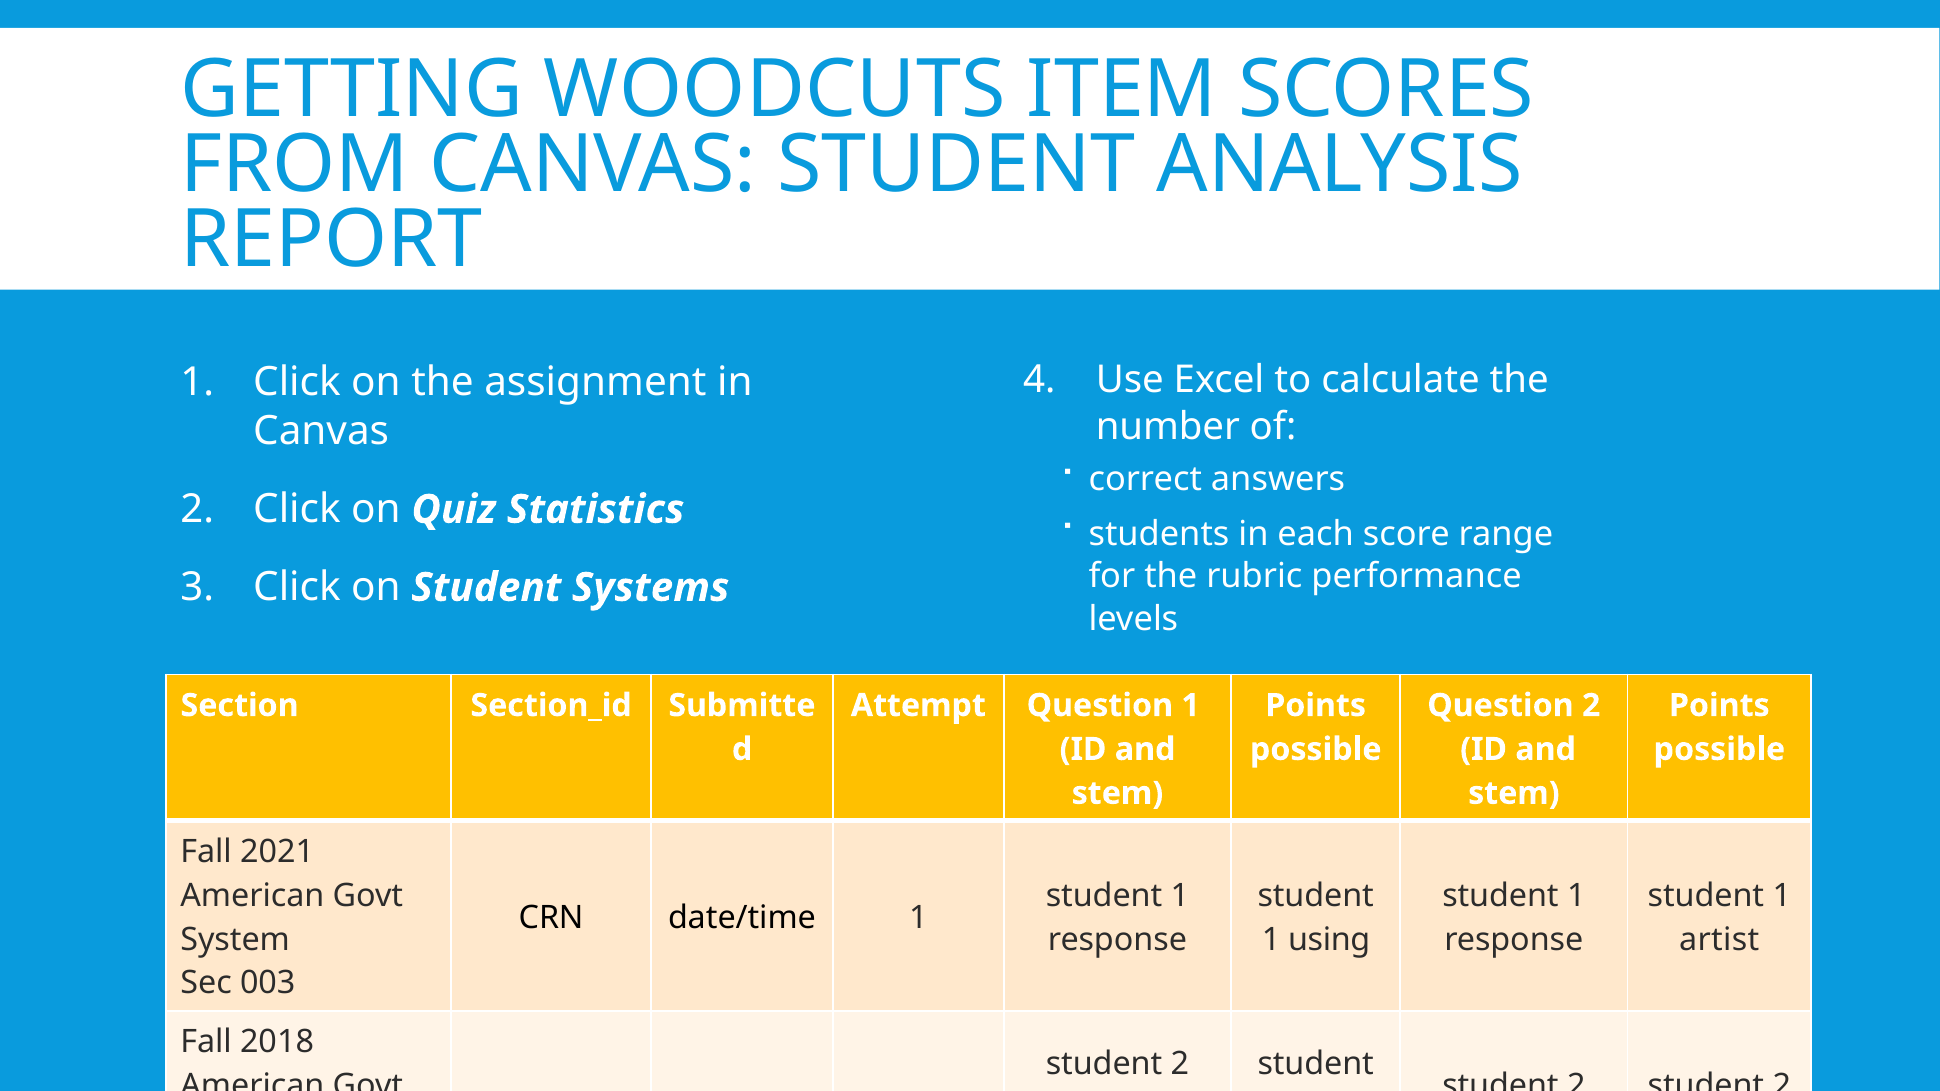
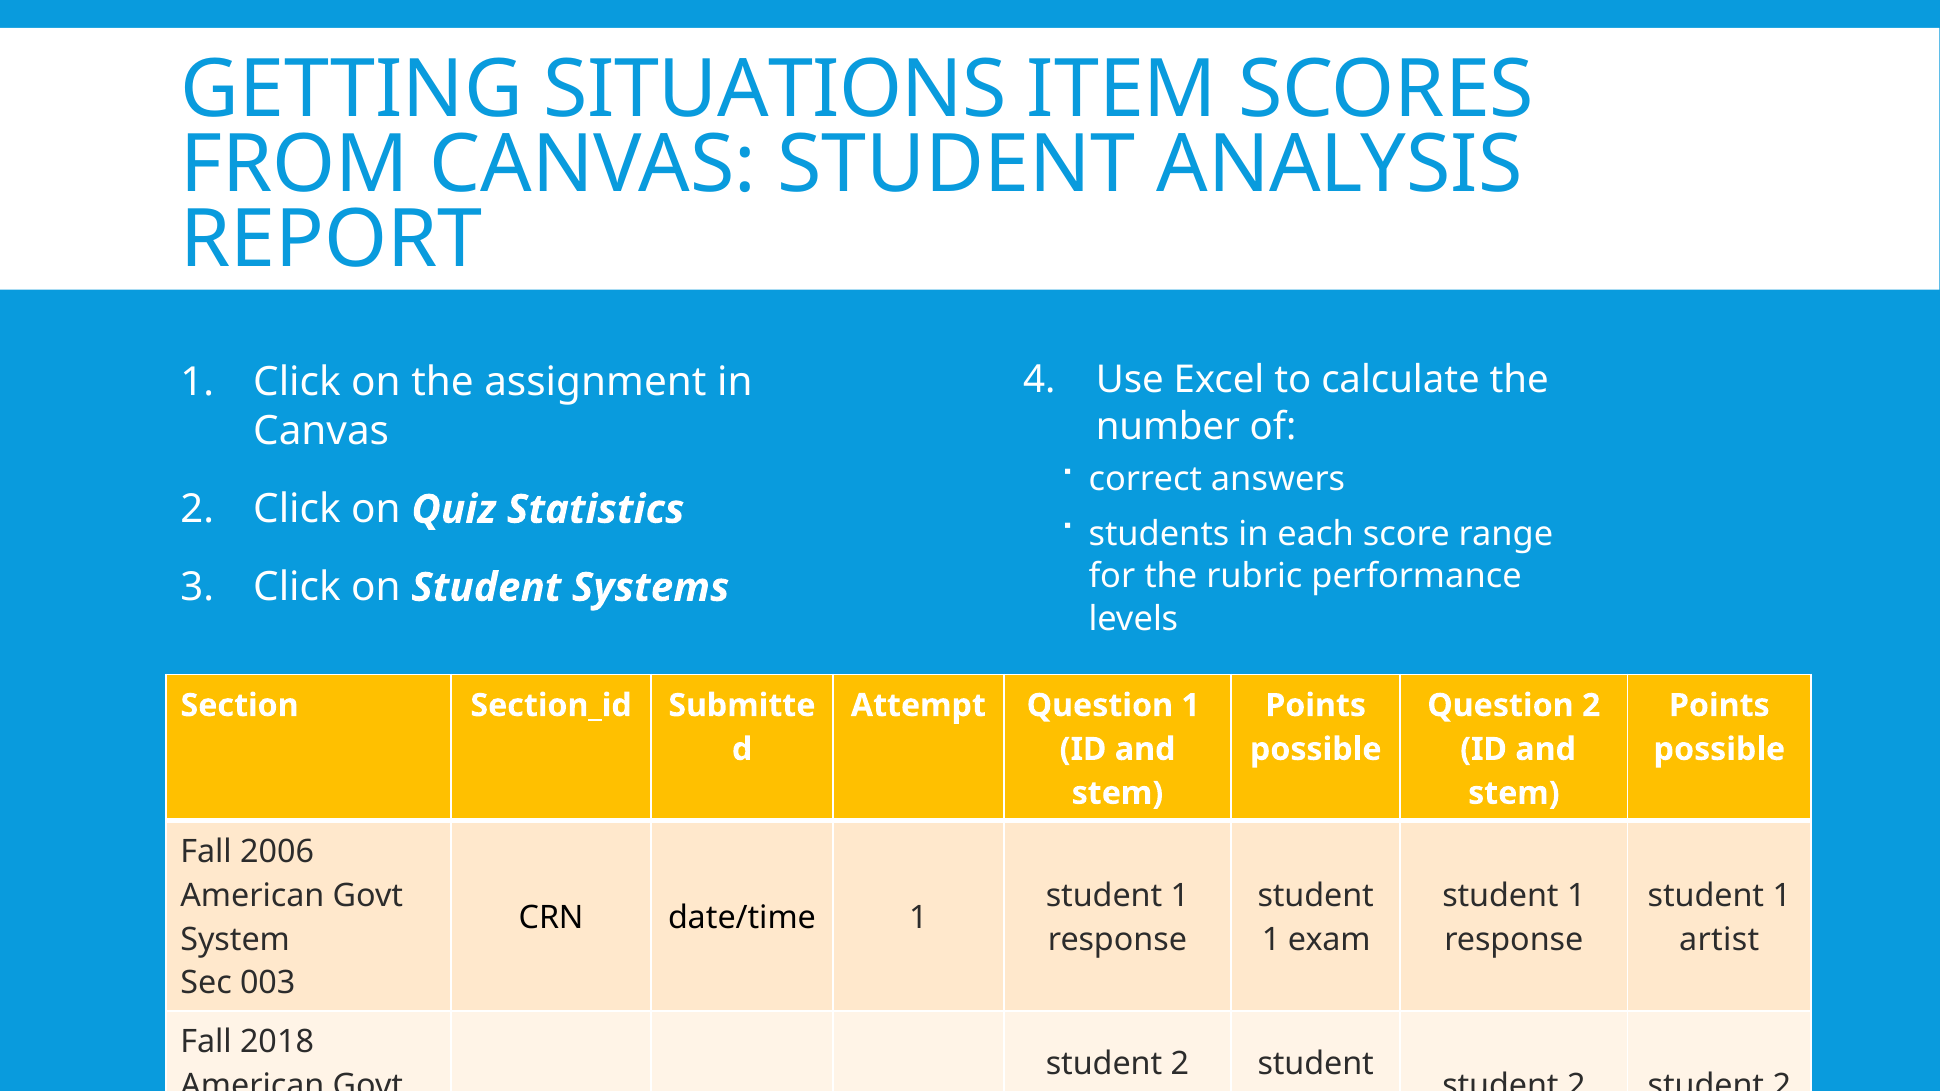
WOODCUTS: WOODCUTS -> SITUATIONS
2021: 2021 -> 2006
using: using -> exam
